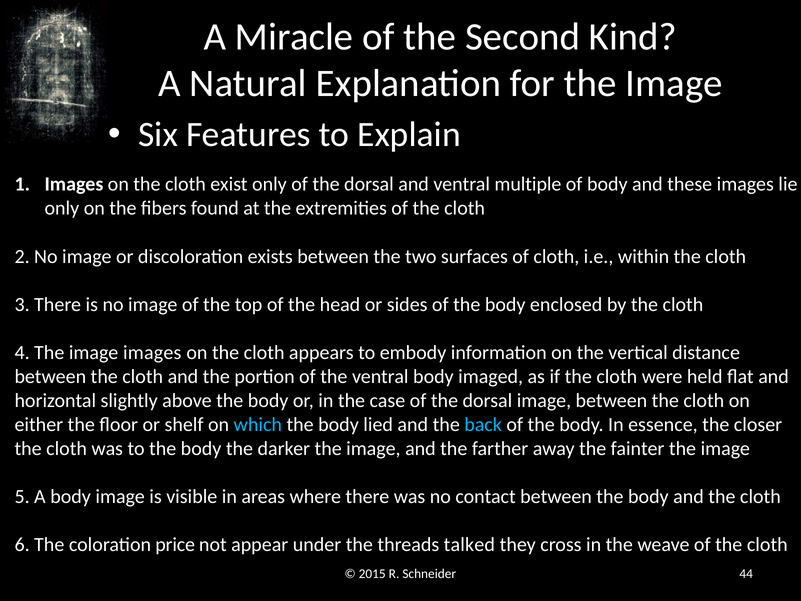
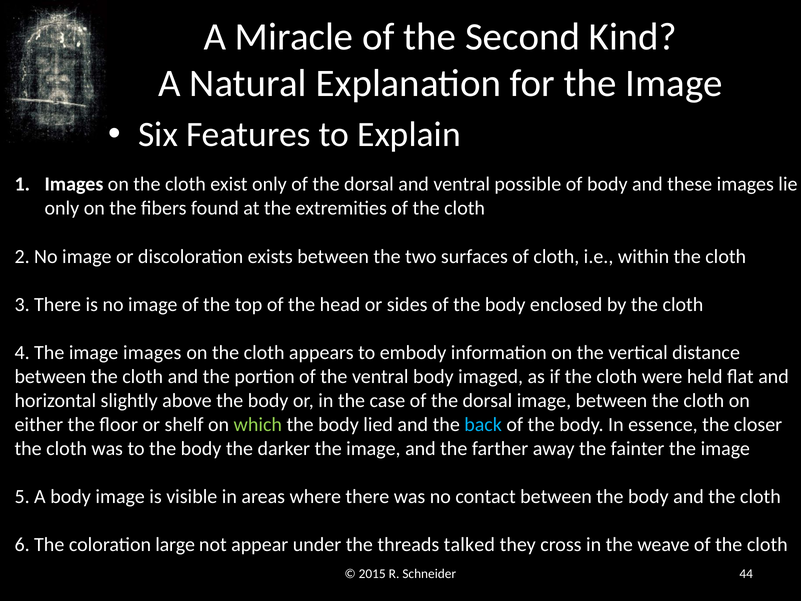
multiple: multiple -> possible
which colour: light blue -> light green
price: price -> large
